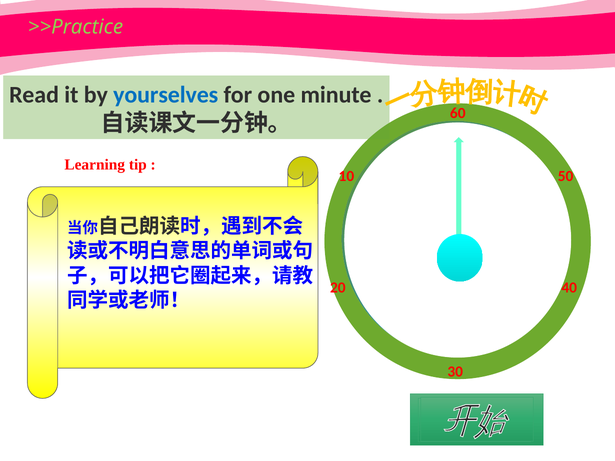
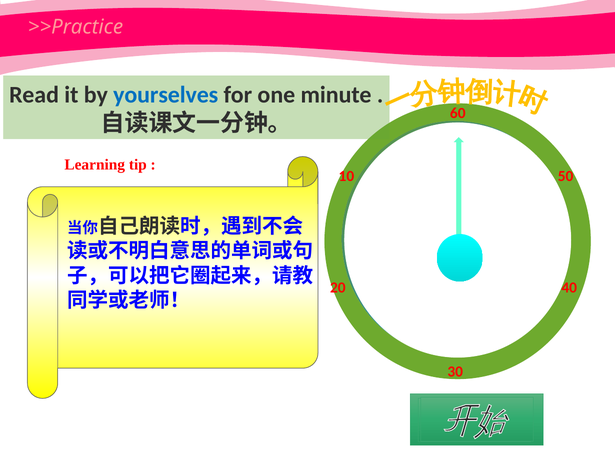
>>Practice colour: light green -> pink
